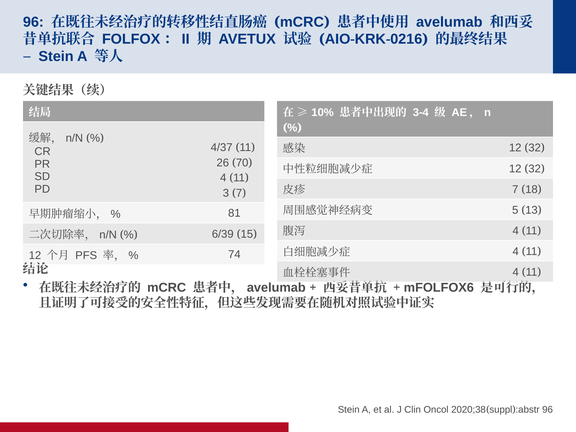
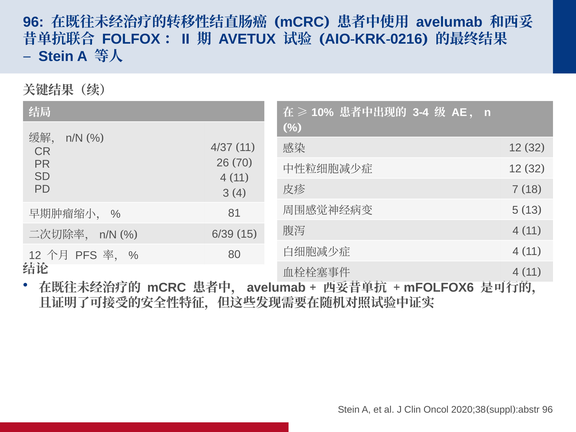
7 at (239, 193): 7 -> 4
74: 74 -> 80
